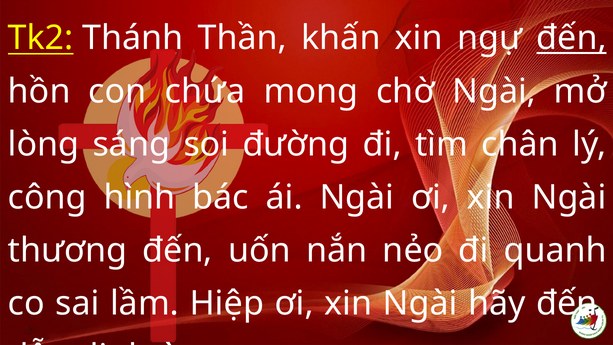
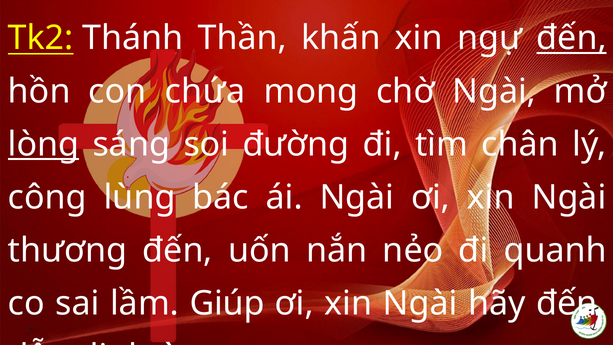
lòng underline: none -> present
hình: hình -> lùng
Hiệp: Hiệp -> Giúp
